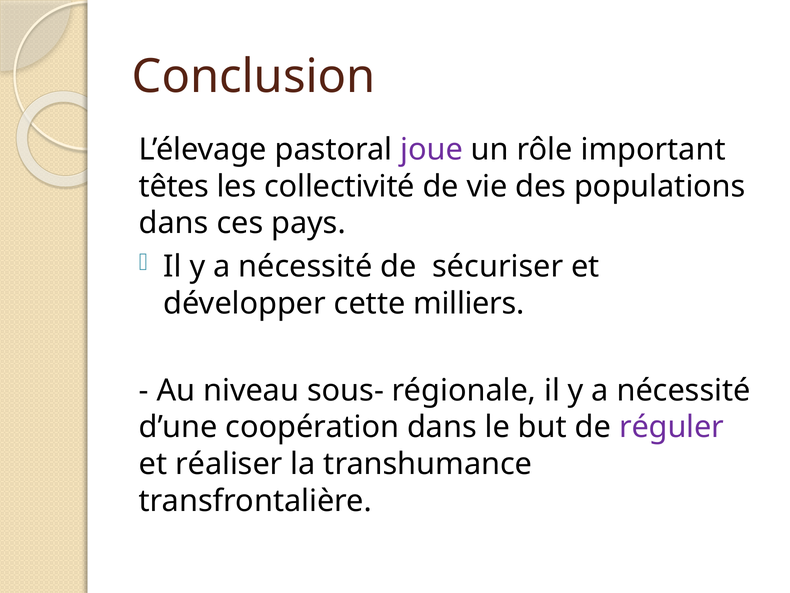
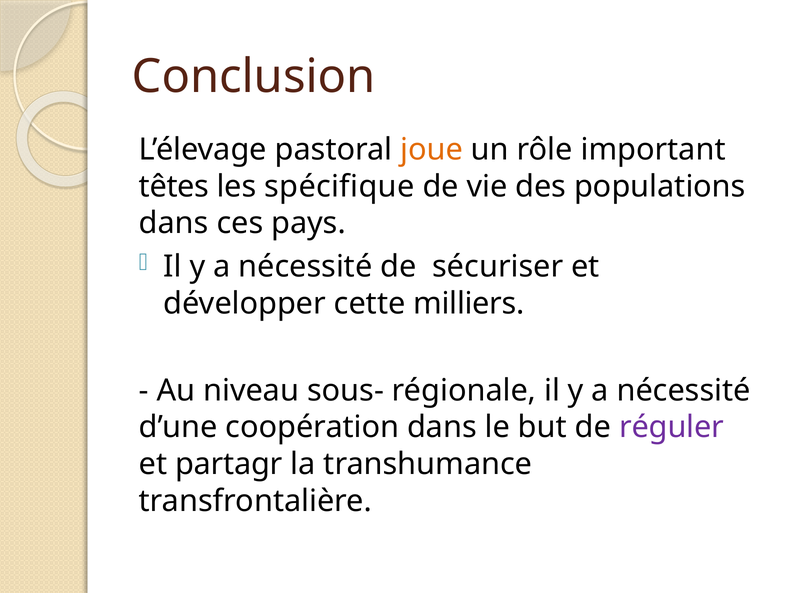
joue colour: purple -> orange
collectivité: collectivité -> spécifique
réaliser: réaliser -> partagr
